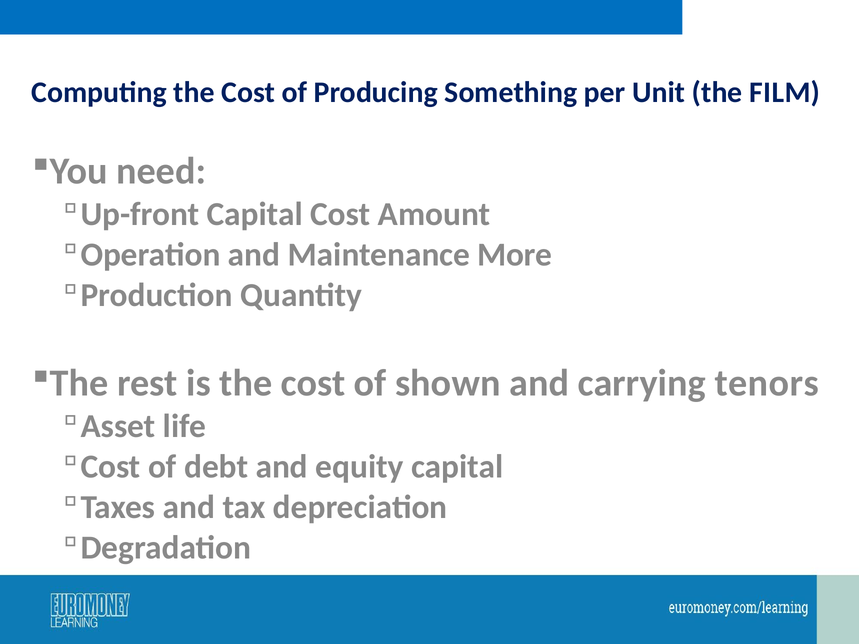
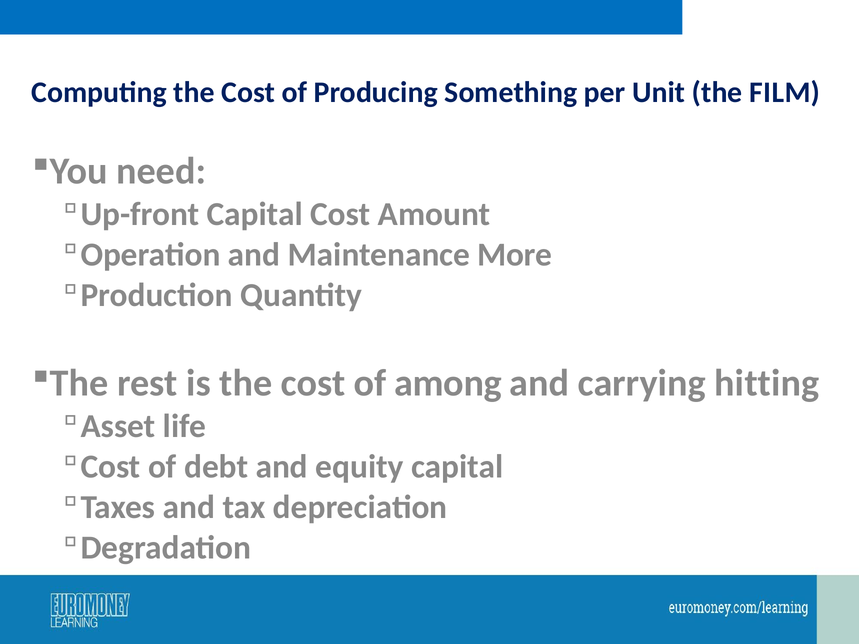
shown: shown -> among
tenors: tenors -> hitting
